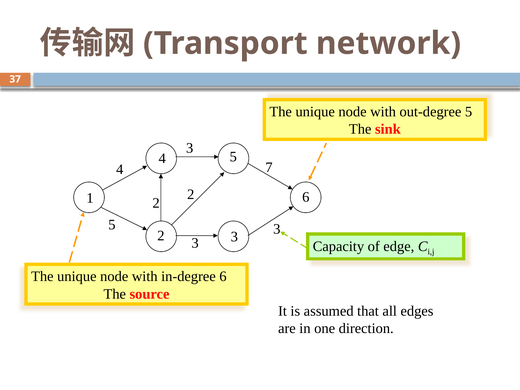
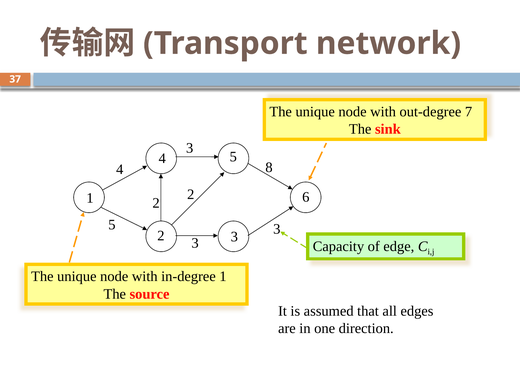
out-degree 5: 5 -> 7
7: 7 -> 8
in-degree 6: 6 -> 1
